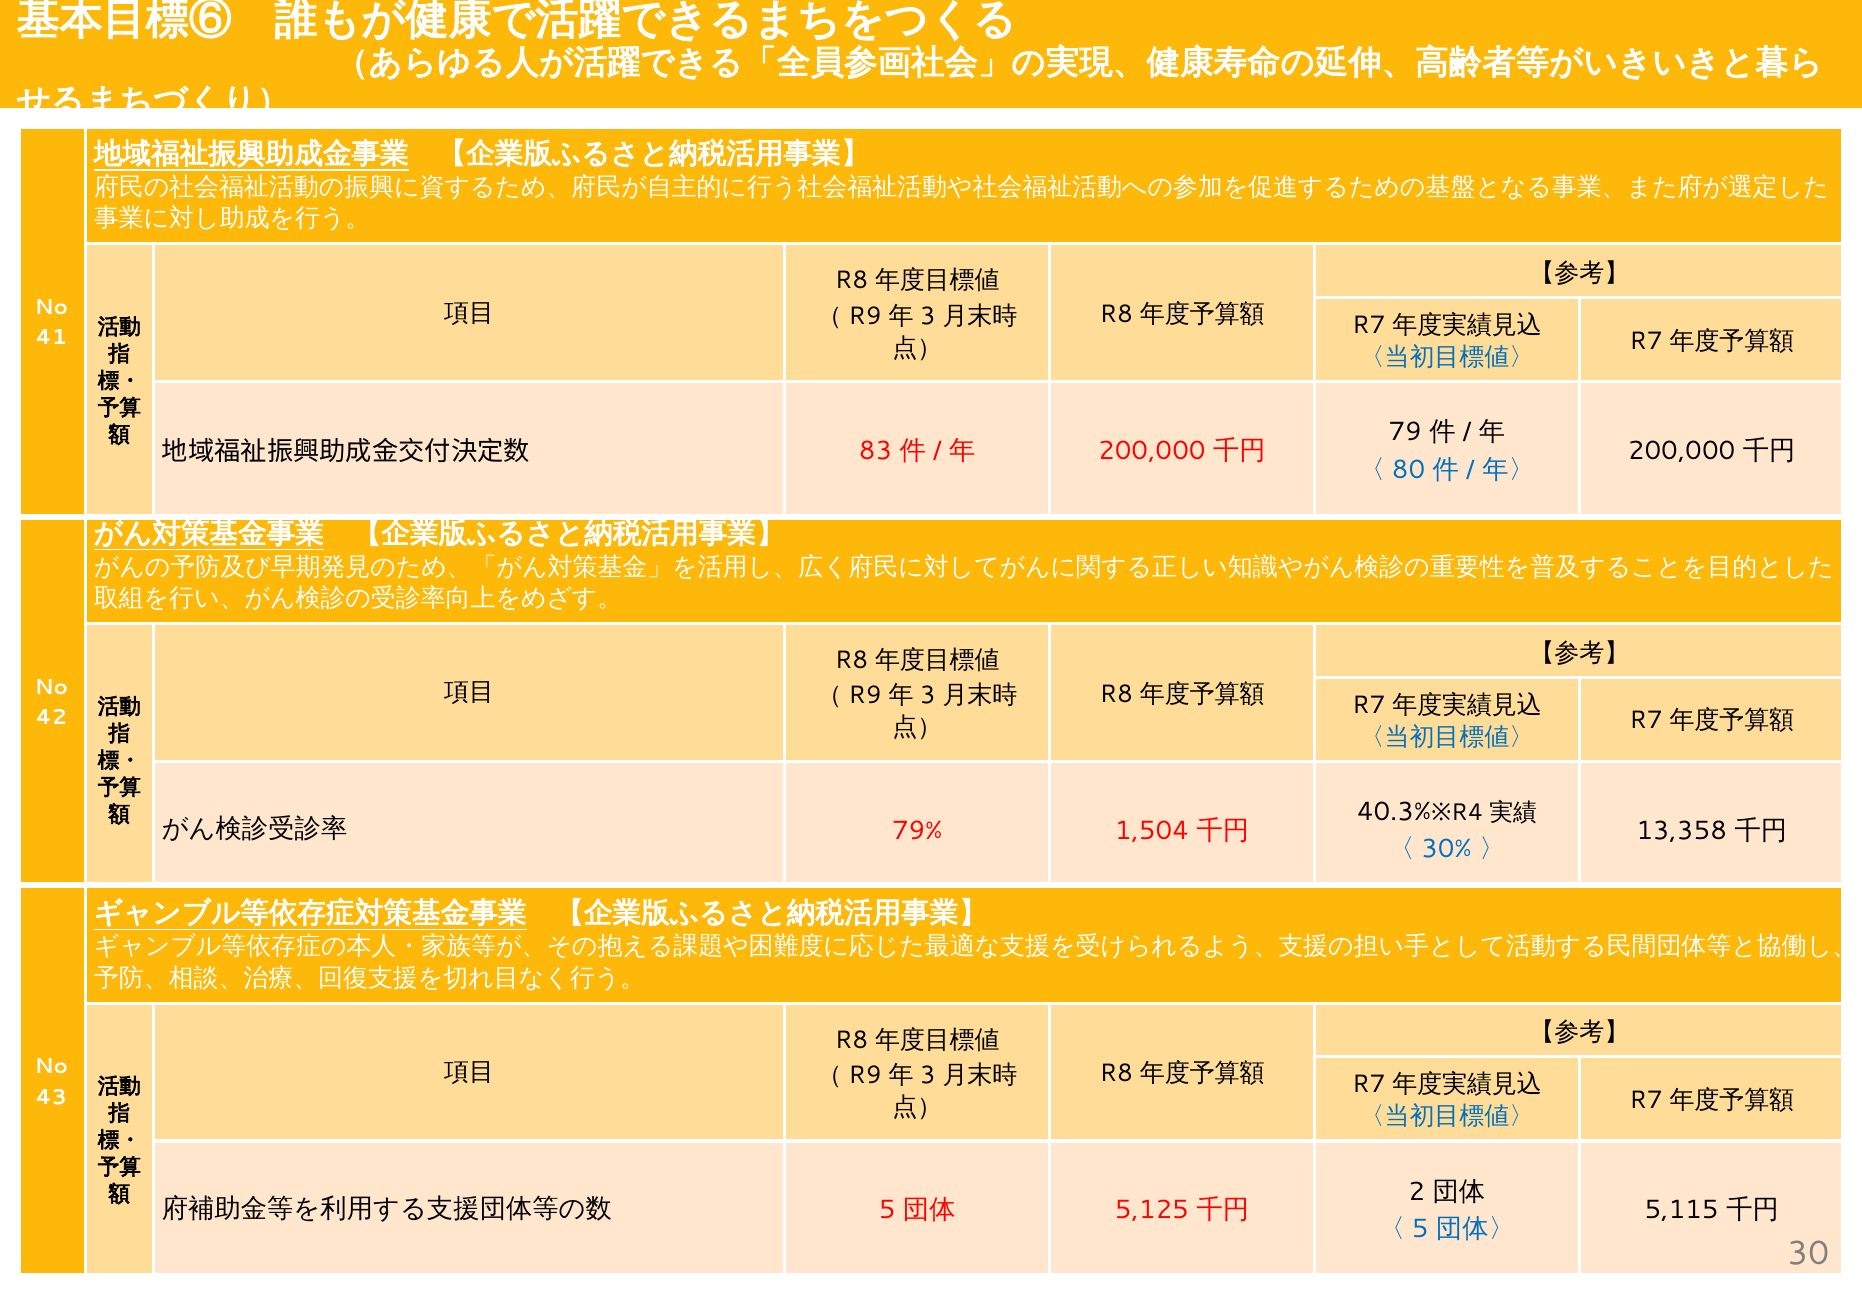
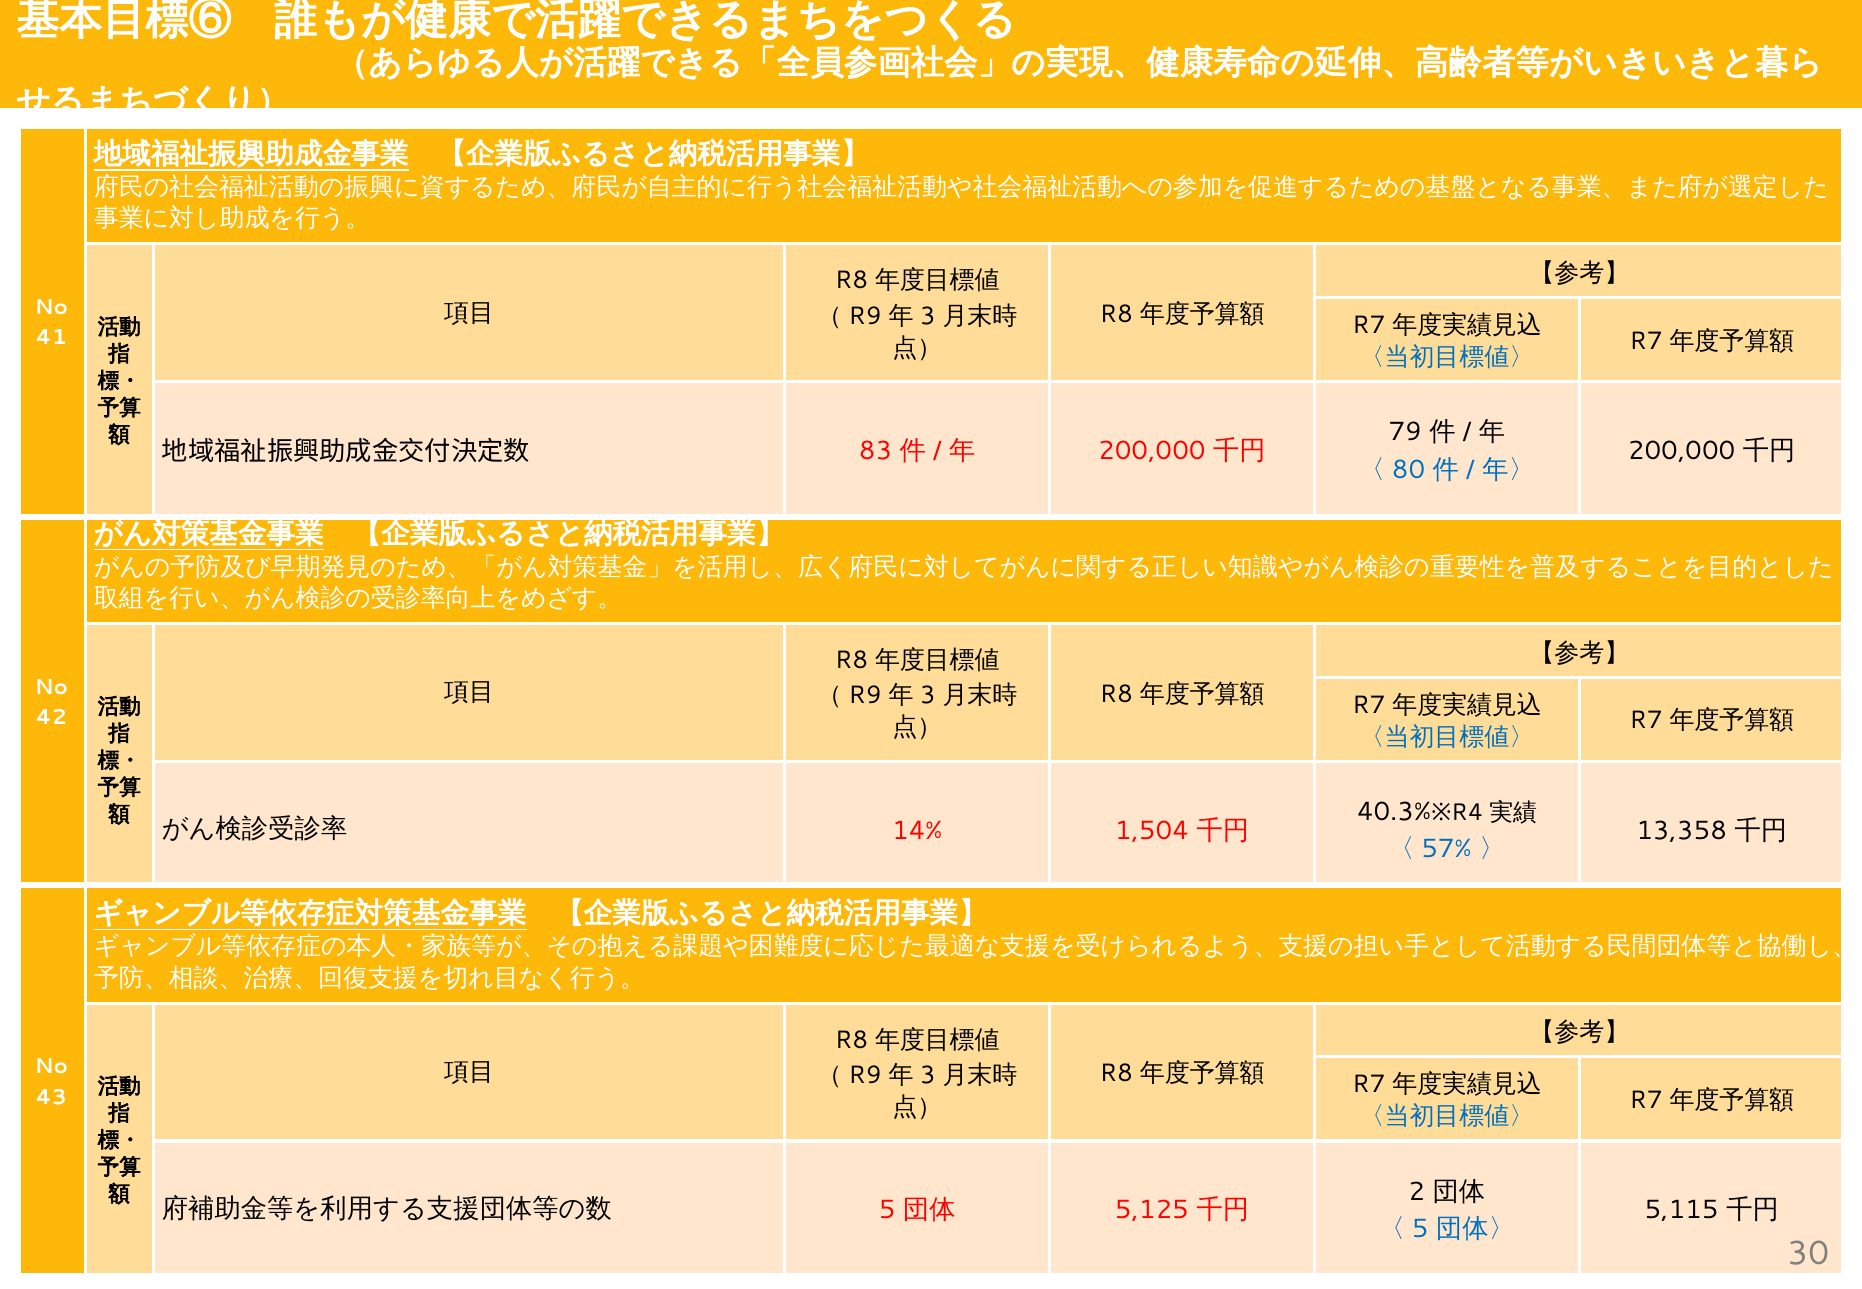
79%: 79% -> 14%
30%: 30% -> 57%
